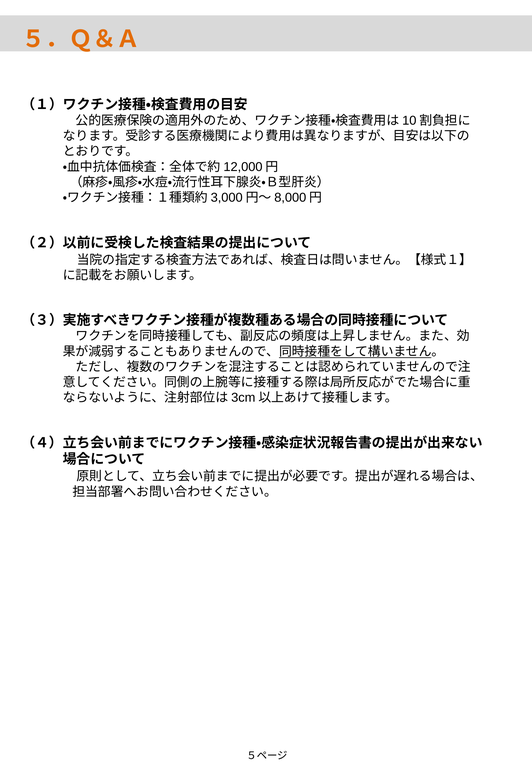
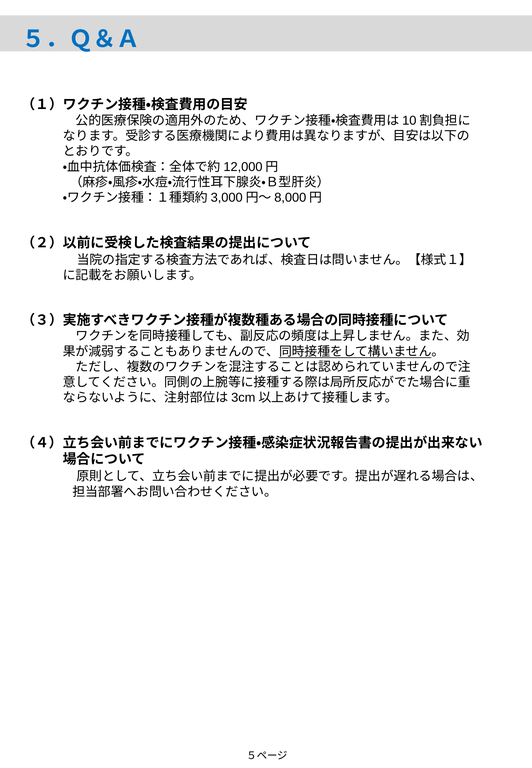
５．Ｑ＆Ａ colour: orange -> blue
